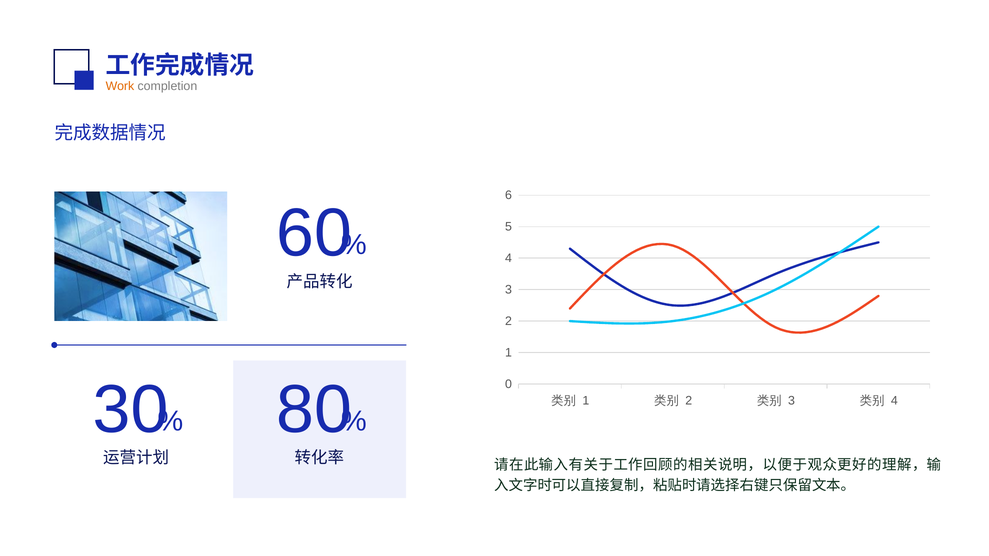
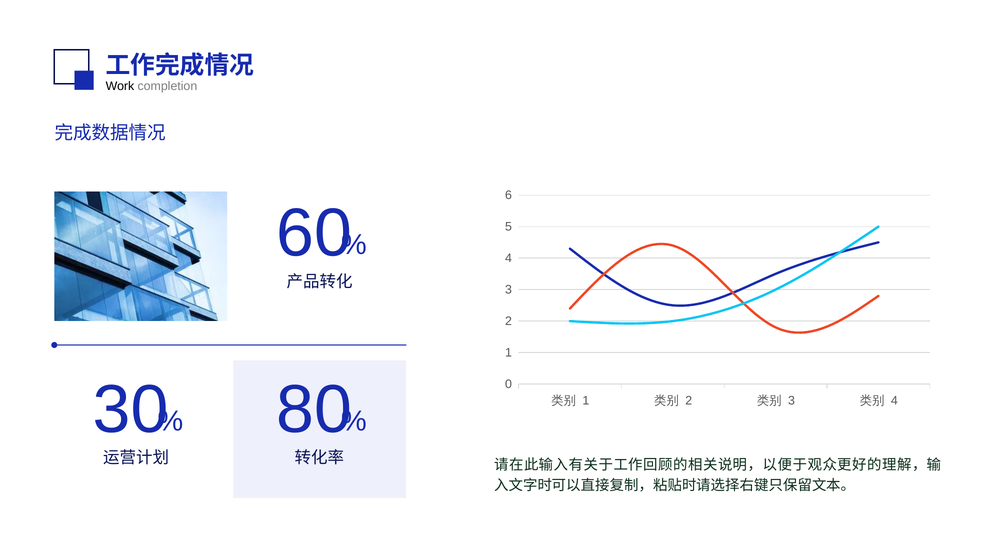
Work colour: orange -> black
